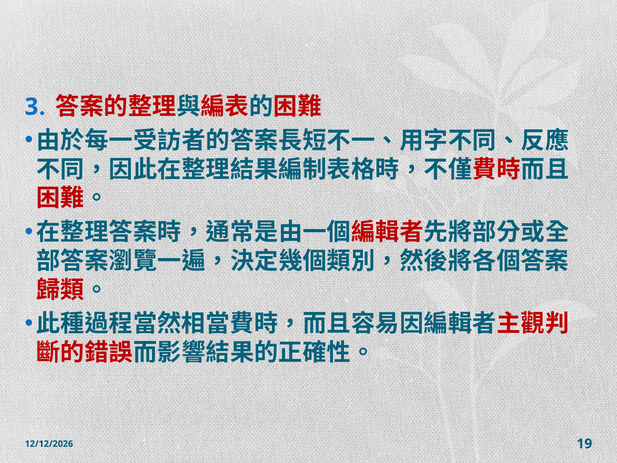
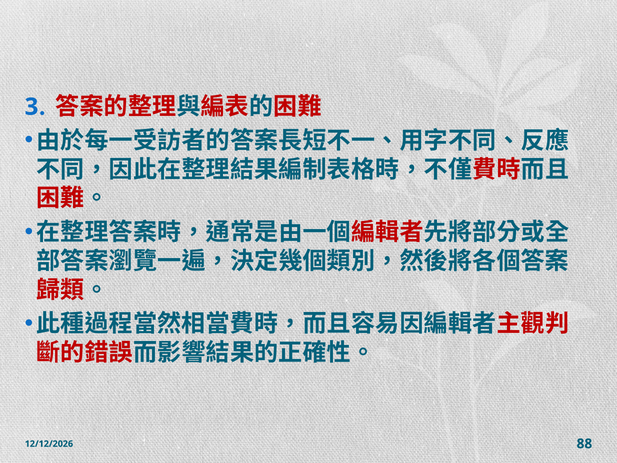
19: 19 -> 88
